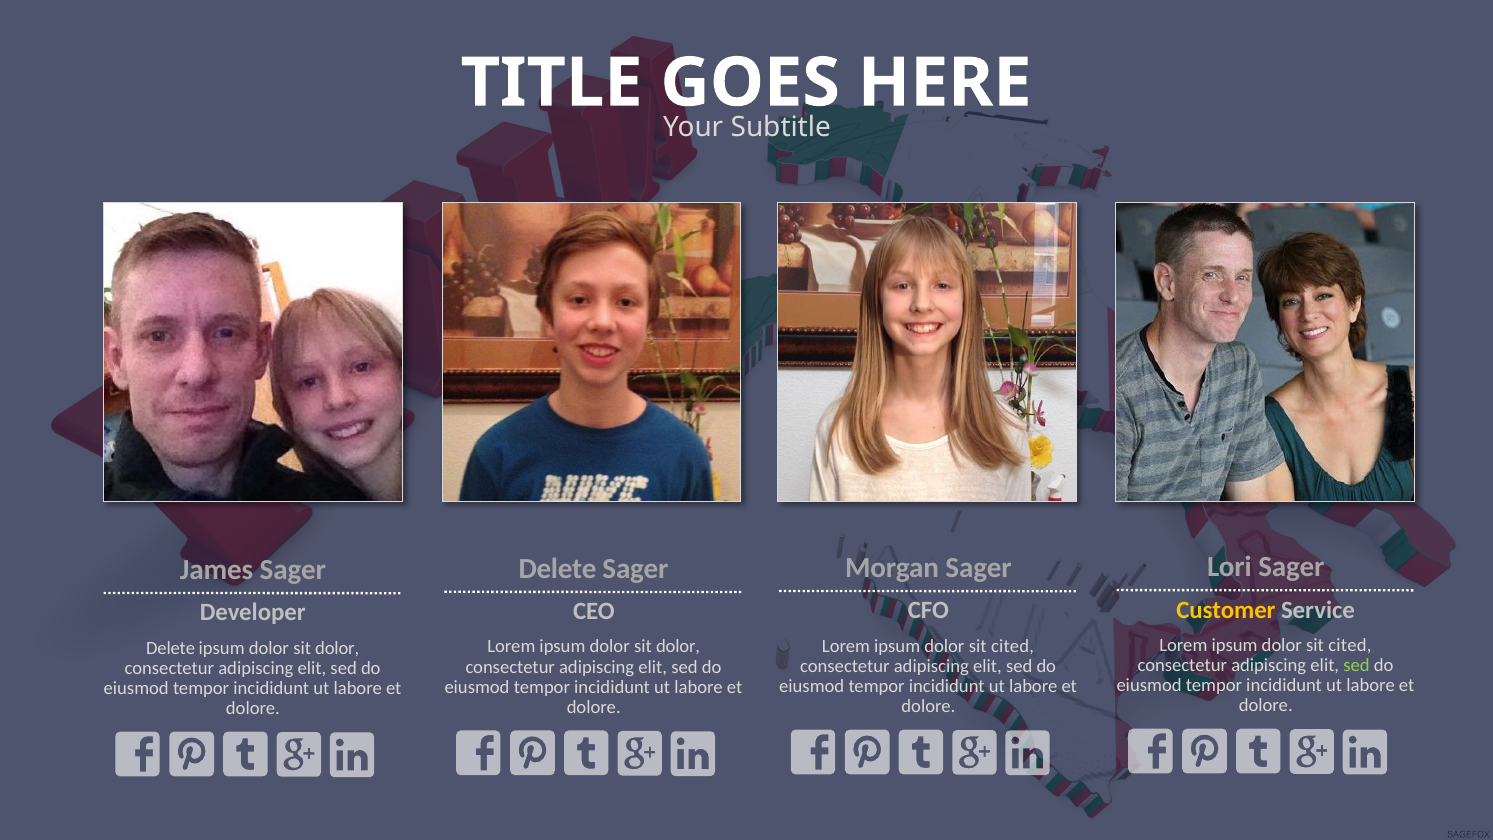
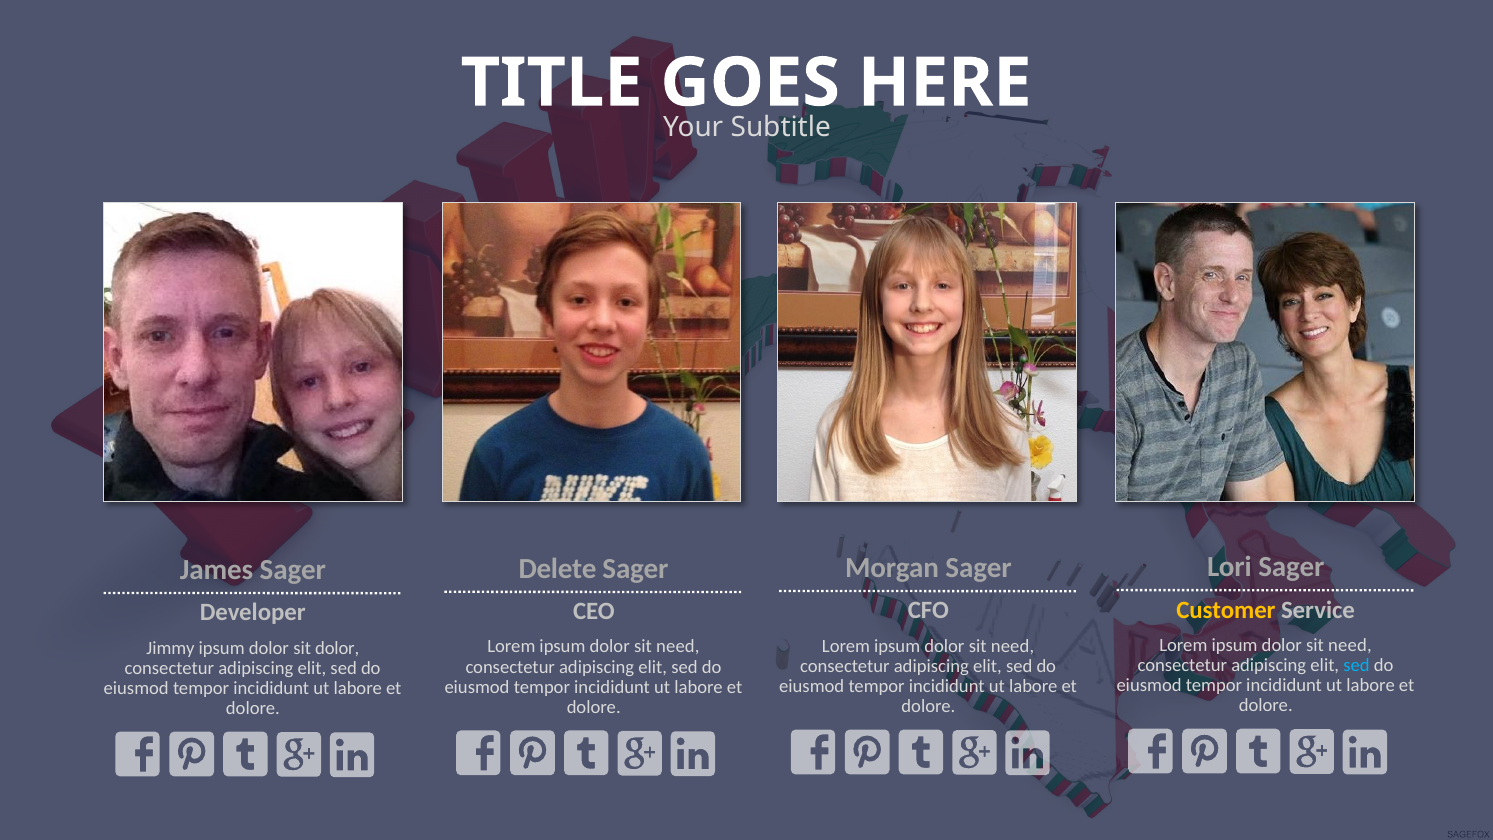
cited at (1350, 645): cited -> need
cited at (1013, 646): cited -> need
dolor at (678, 647): dolor -> need
Delete at (171, 648): Delete -> Jimmy
sed at (1357, 665) colour: light green -> light blue
